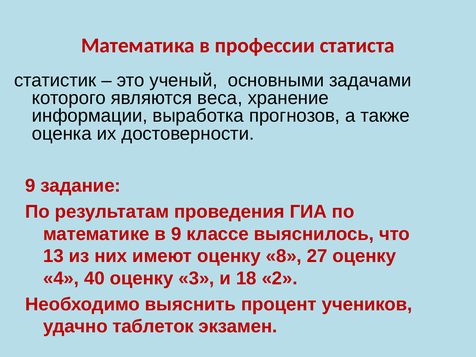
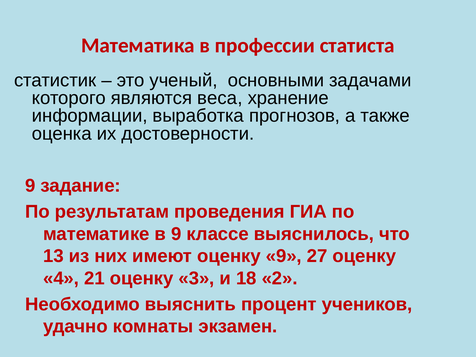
оценку 8: 8 -> 9
40: 40 -> 21
таблеток: таблеток -> комнаты
